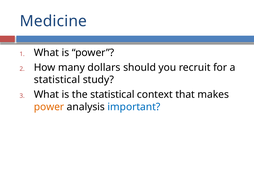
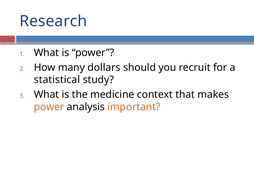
Medicine: Medicine -> Research
the statistical: statistical -> medicine
important colour: blue -> orange
